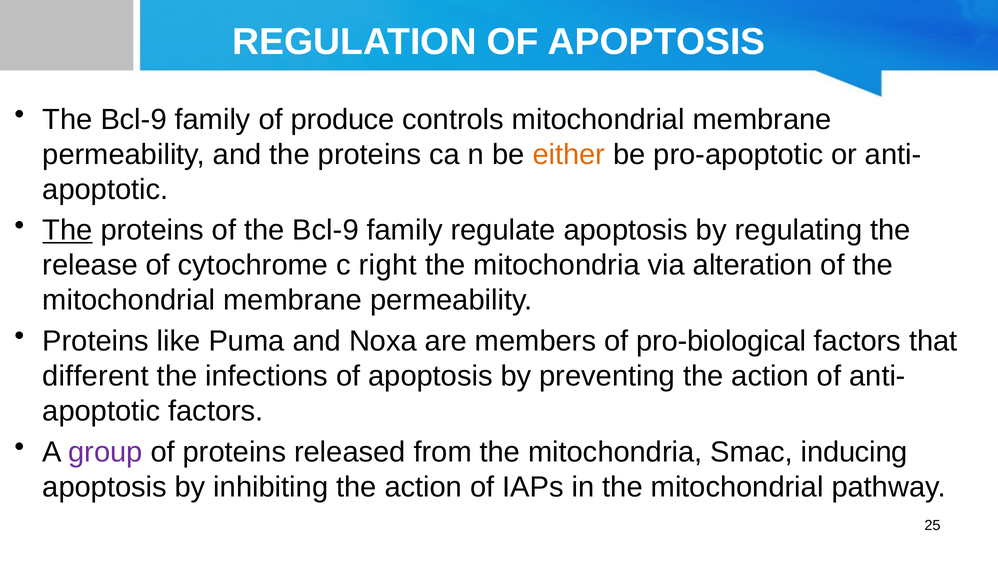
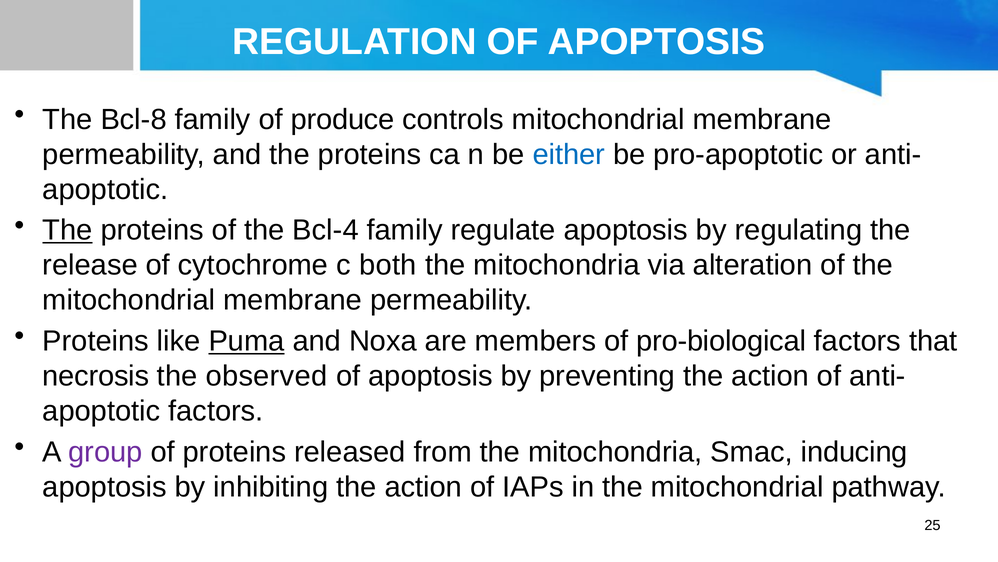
Bcl-9 at (134, 119): Bcl-9 -> Bcl-8
either colour: orange -> blue
of the Bcl-9: Bcl-9 -> Bcl-4
right: right -> both
Puma underline: none -> present
different: different -> necrosis
infections: infections -> observed
